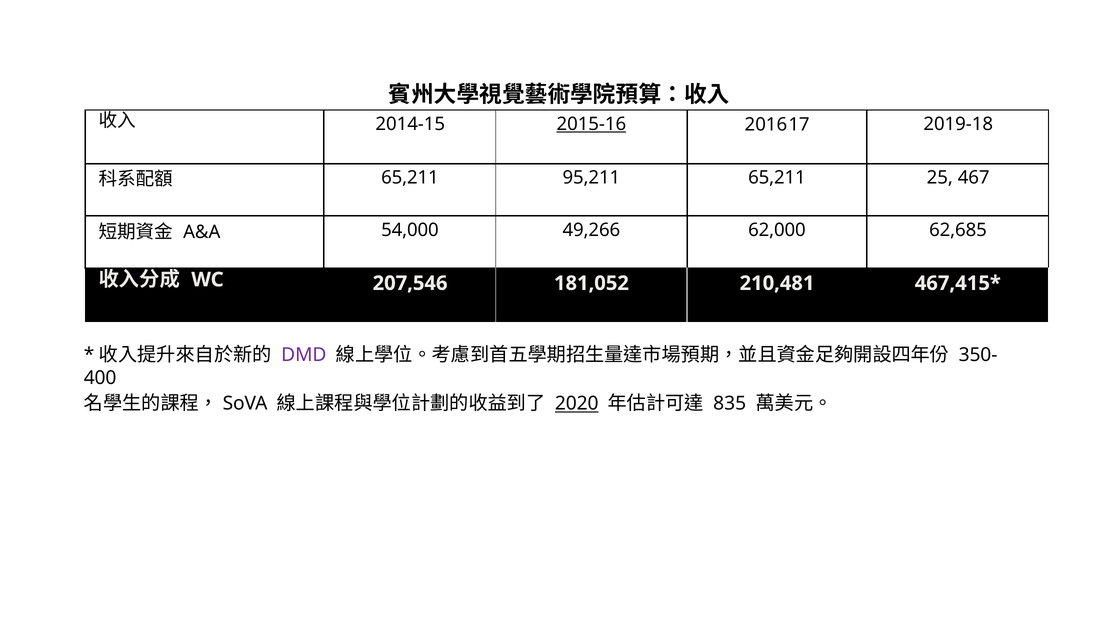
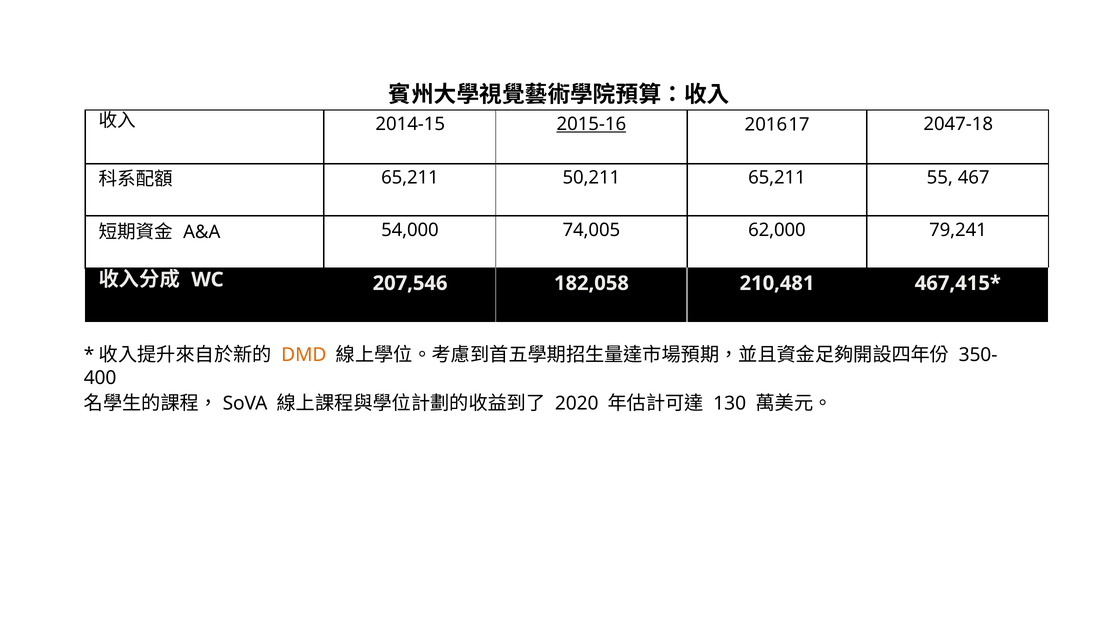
2019-18: 2019-18 -> 2047-18
95,211: 95,211 -> 50,211
25: 25 -> 55
49,266: 49,266 -> 74,005
62,685: 62,685 -> 79,241
181,052: 181,052 -> 182,058
DMD colour: purple -> orange
2020 underline: present -> none
835: 835 -> 130
